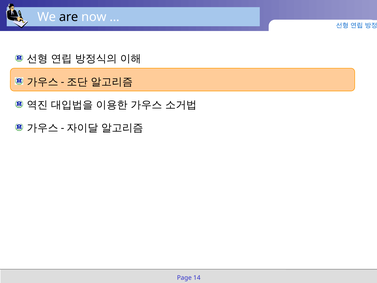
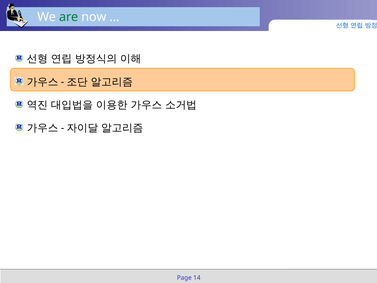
are colour: black -> green
